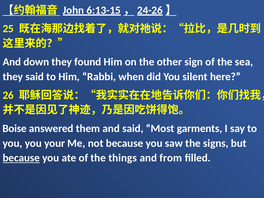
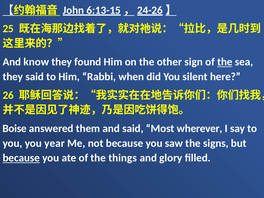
down: down -> know
the at (225, 62) underline: none -> present
garments: garments -> wherever
your: your -> year
from: from -> glory
